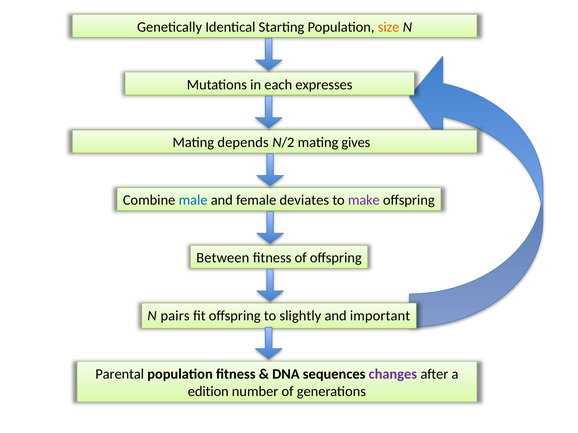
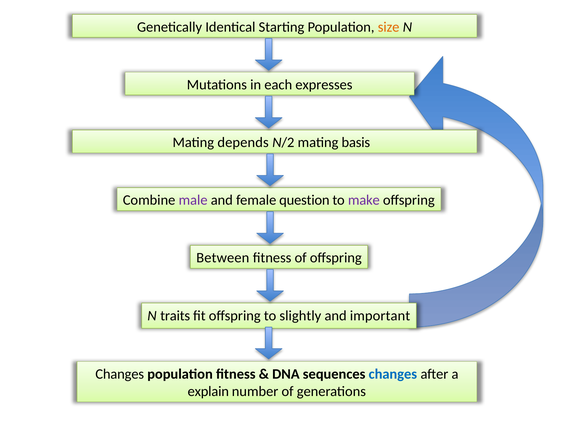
gives: gives -> basis
male colour: blue -> purple
deviates: deviates -> question
pairs: pairs -> traits
Parental at (120, 374): Parental -> Changes
changes at (393, 374) colour: purple -> blue
edition: edition -> explain
